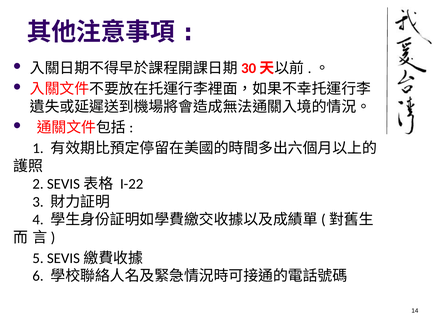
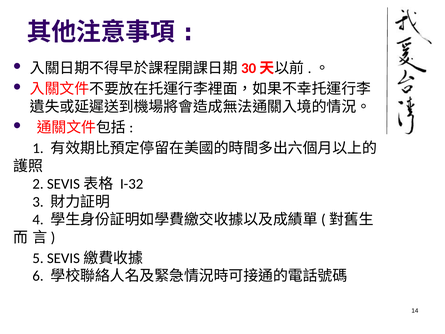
I-22: I-22 -> I-32
